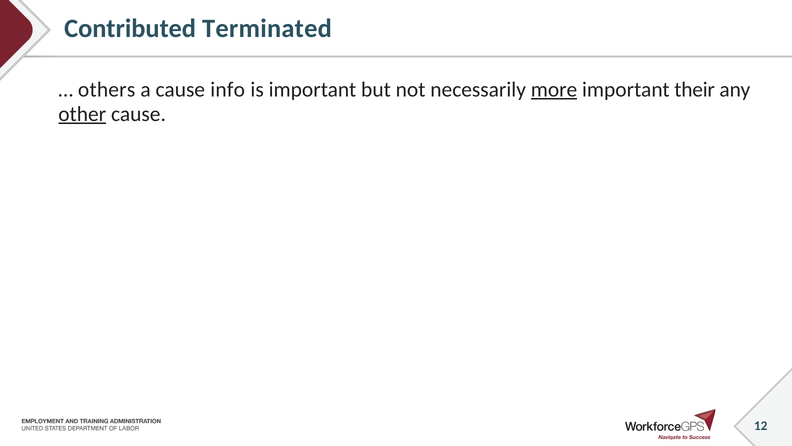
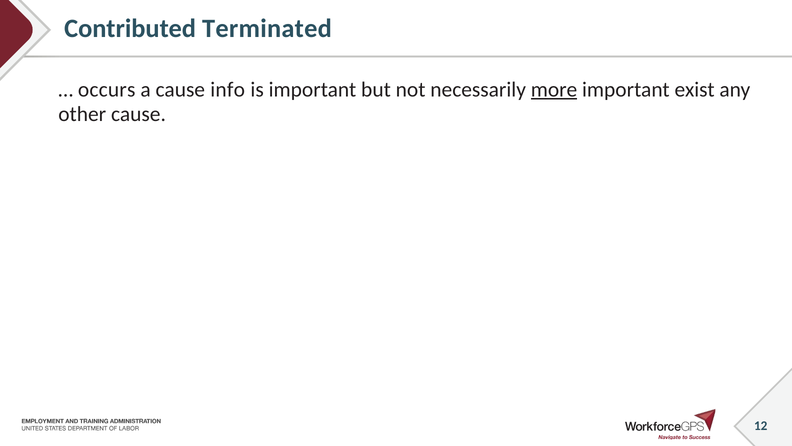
others: others -> occurs
their: their -> exist
other underline: present -> none
